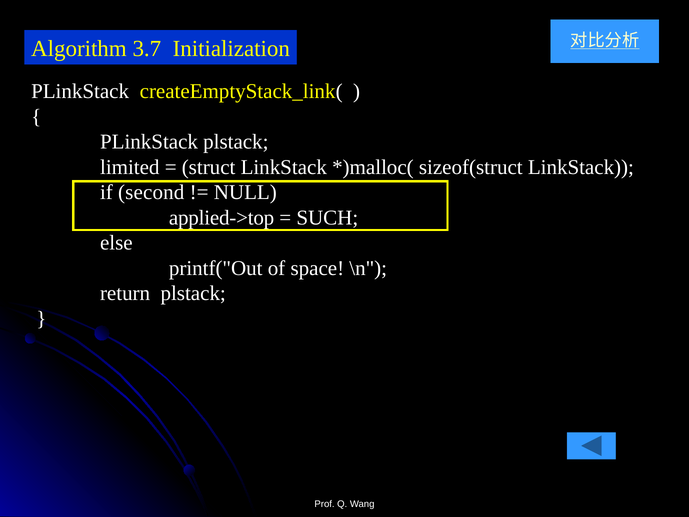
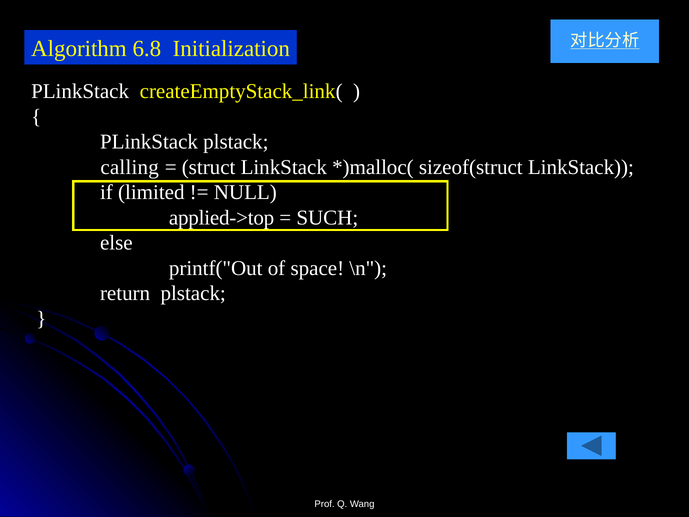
3.7: 3.7 -> 6.8
limited: limited -> calling
second: second -> limited
